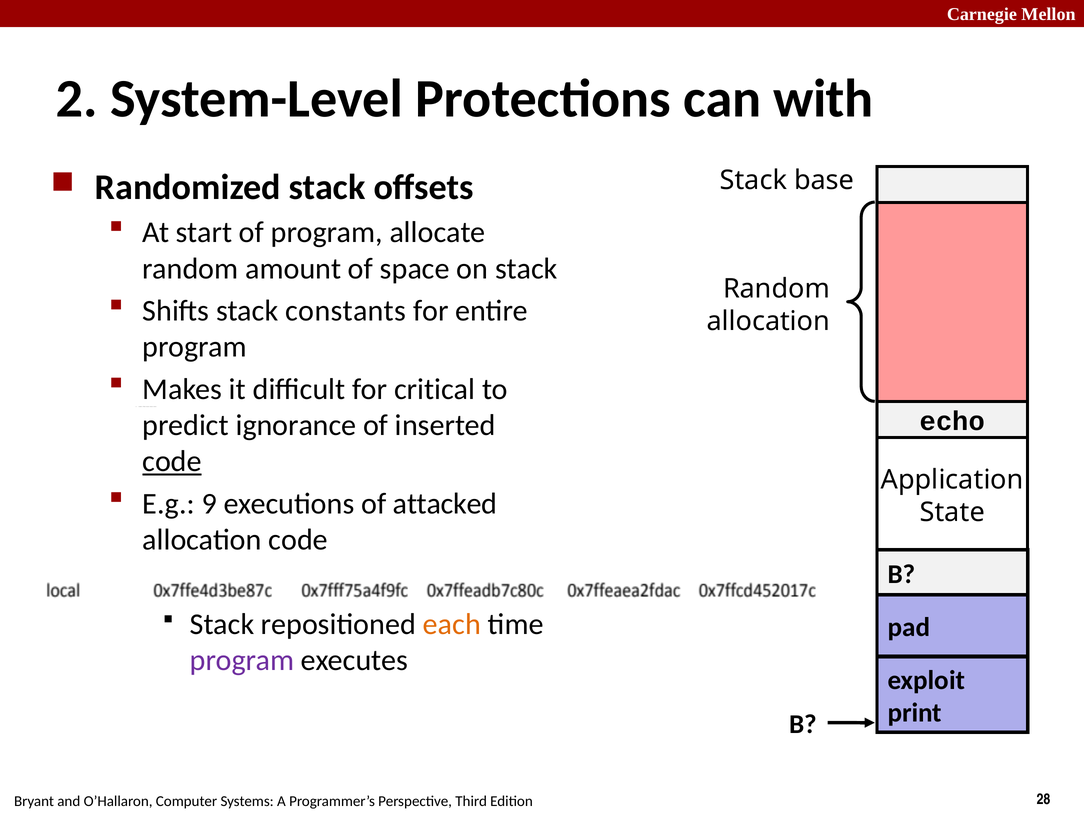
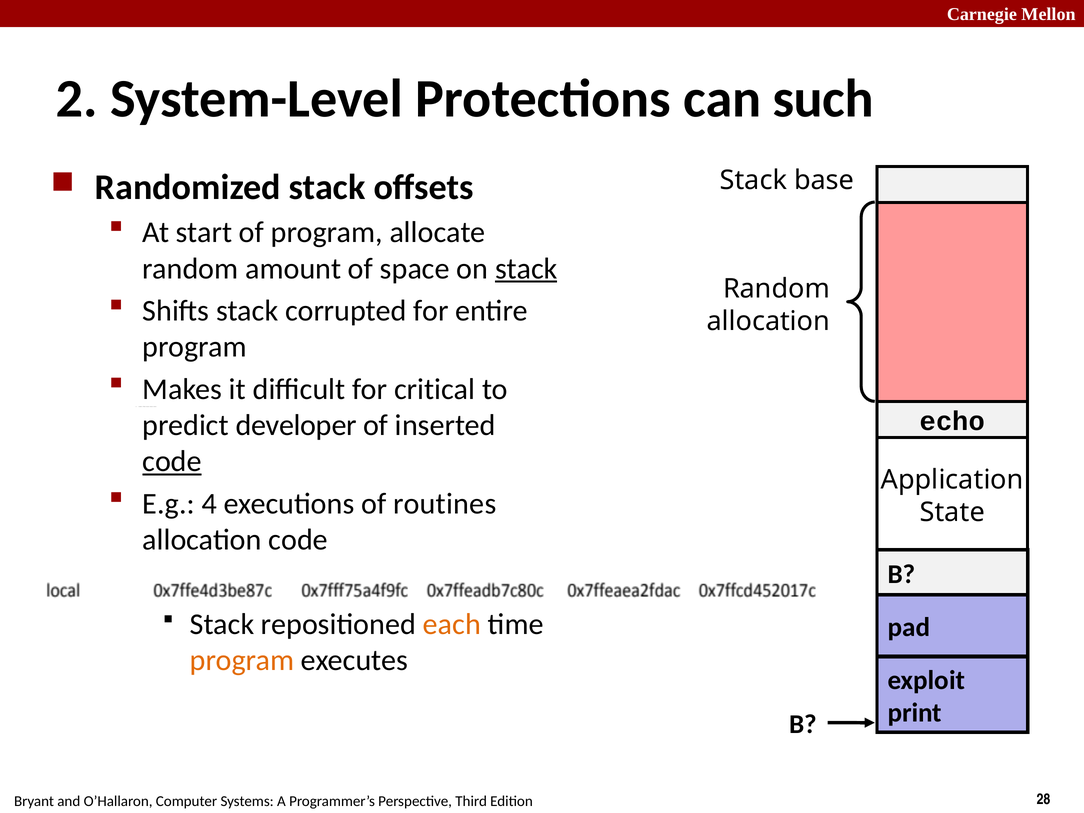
with: with -> such
stack at (526, 269) underline: none -> present
constants: constants -> corrupted
ignorance: ignorance -> developer
9: 9 -> 4
attacked: attacked -> routines
program at (242, 660) colour: purple -> orange
